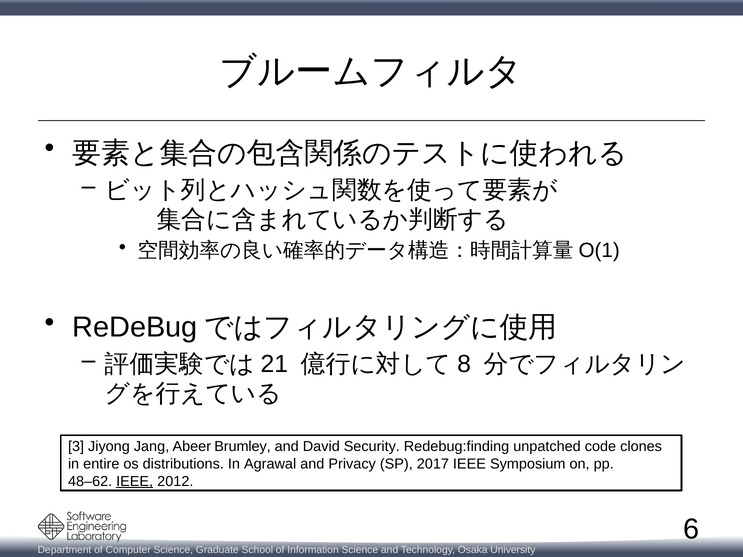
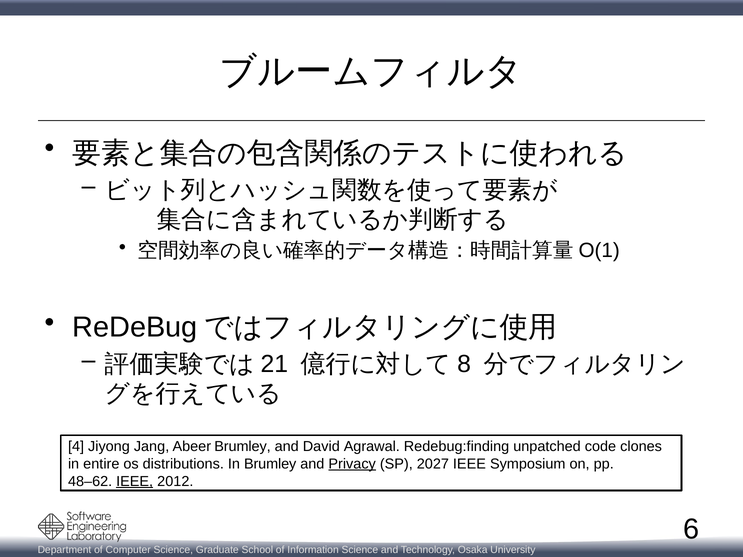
3: 3 -> 4
Security: Security -> Agrawal
In Agrawal: Agrawal -> Brumley
Privacy underline: none -> present
2017: 2017 -> 2027
